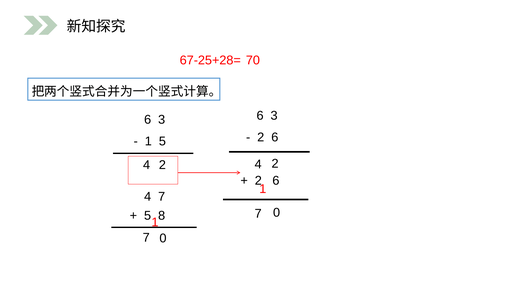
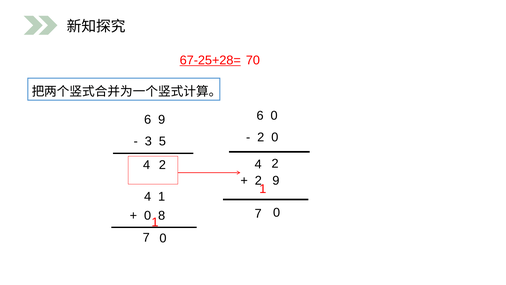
67-25+28= underline: none -> present
3 at (274, 115): 3 -> 0
3 at (162, 120): 3 -> 9
6 at (275, 137): 6 -> 0
1 at (148, 141): 1 -> 3
6 at (276, 180): 6 -> 9
4 7: 7 -> 1
5 at (148, 215): 5 -> 0
